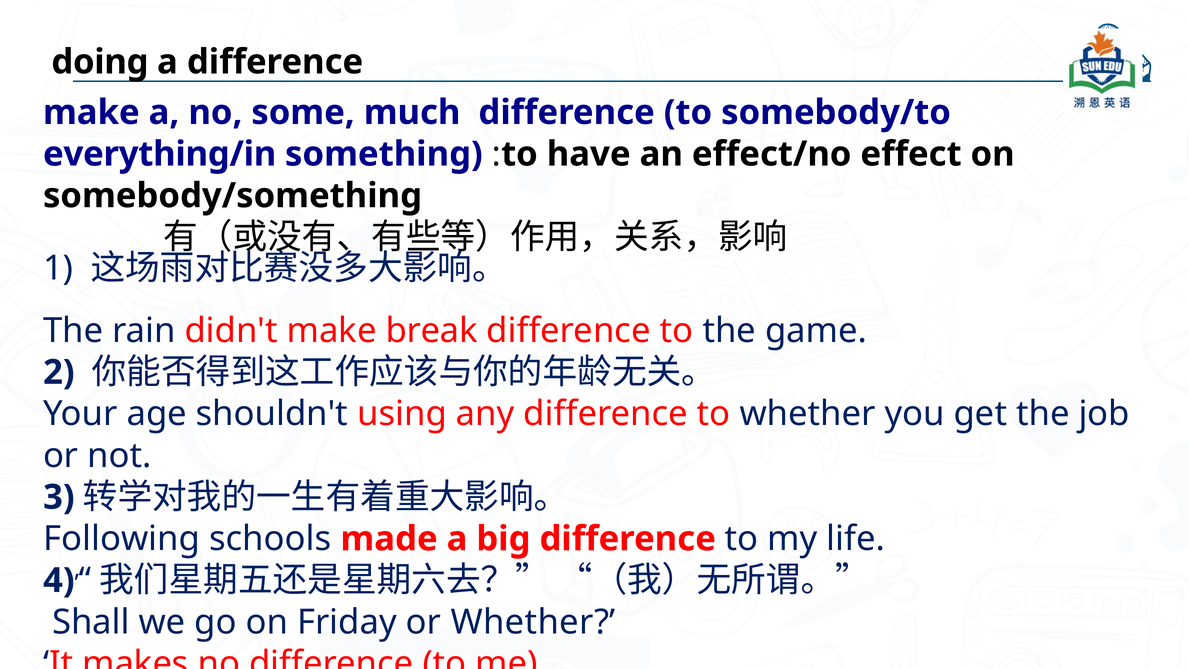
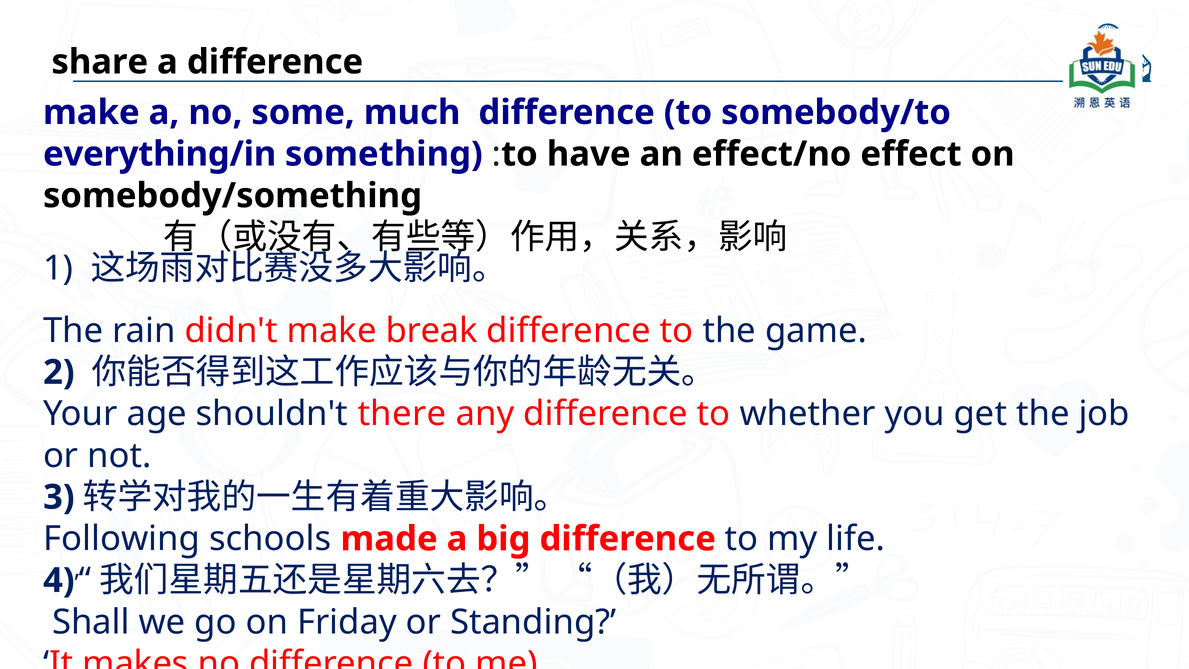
doing: doing -> share
using: using -> there
or Whether: Whether -> Standing
